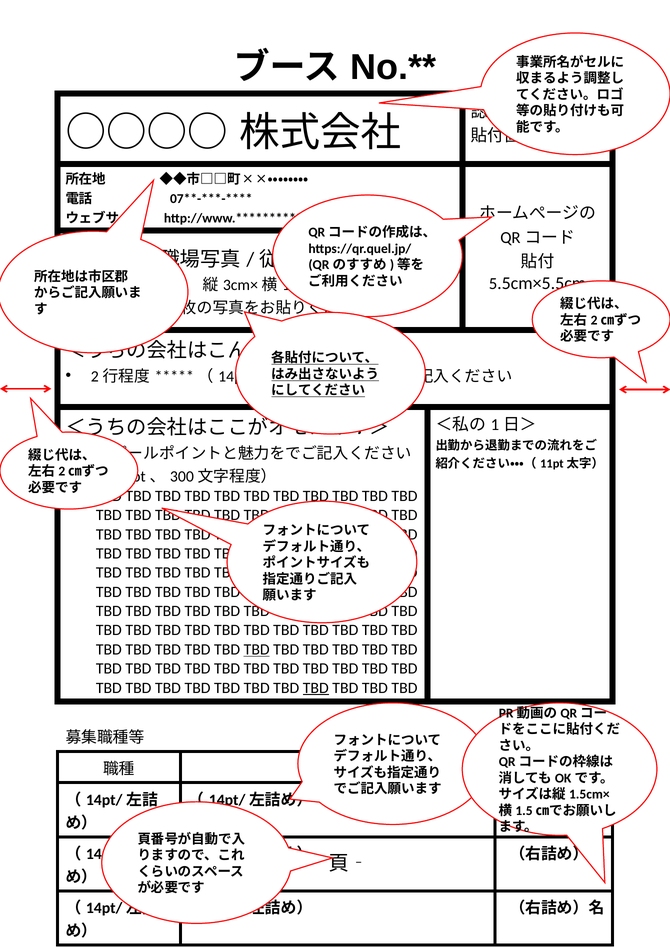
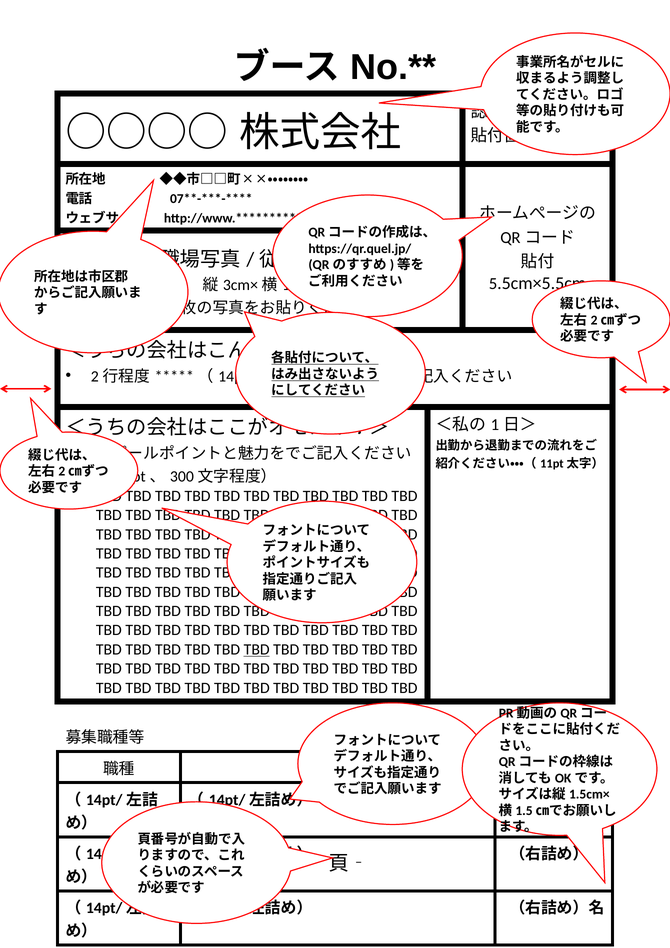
TBD at (316, 688) underline: present -> none
